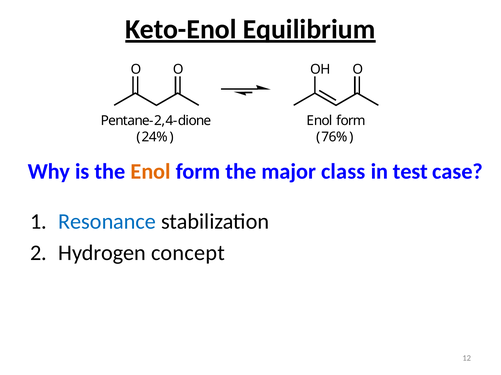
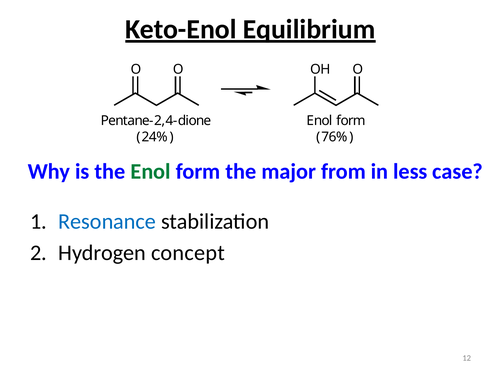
Enol at (151, 172) colour: orange -> green
class: class -> from
test: test -> less
